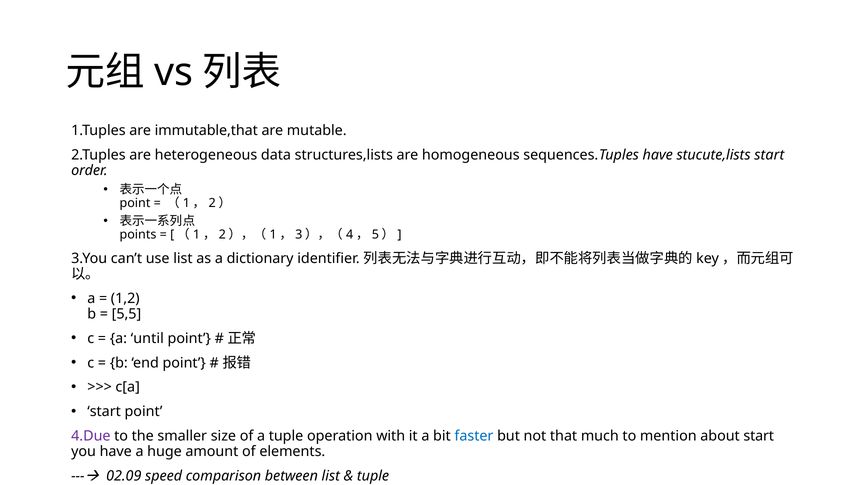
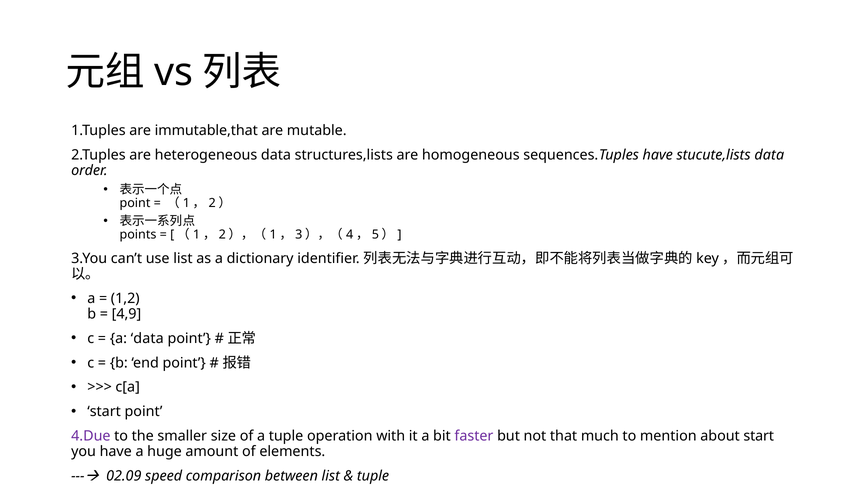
stucute,lists start: start -> data
5,5: 5,5 -> 4,9
a until: until -> data
faster colour: blue -> purple
